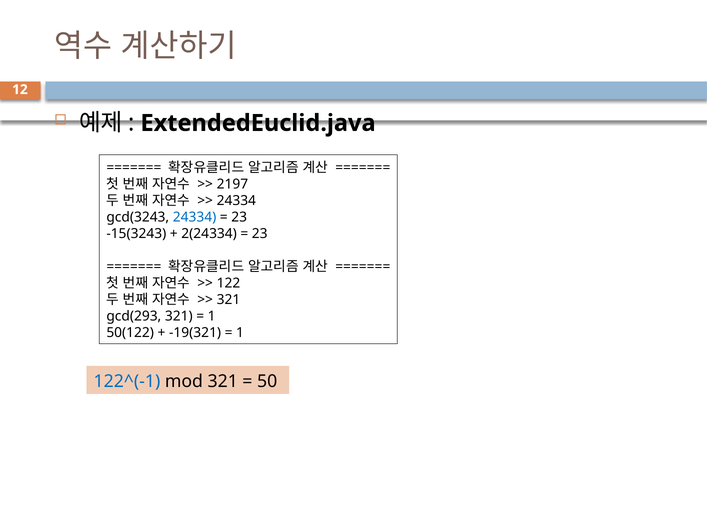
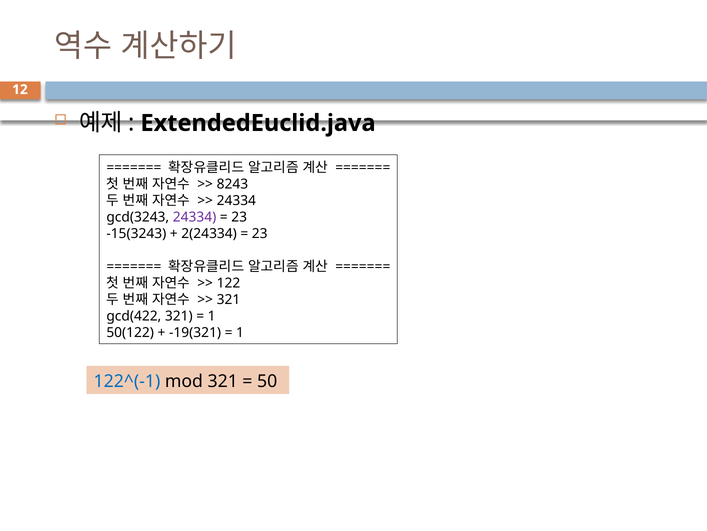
2197: 2197 -> 8243
24334 at (195, 217) colour: blue -> purple
gcd(293: gcd(293 -> gcd(422
